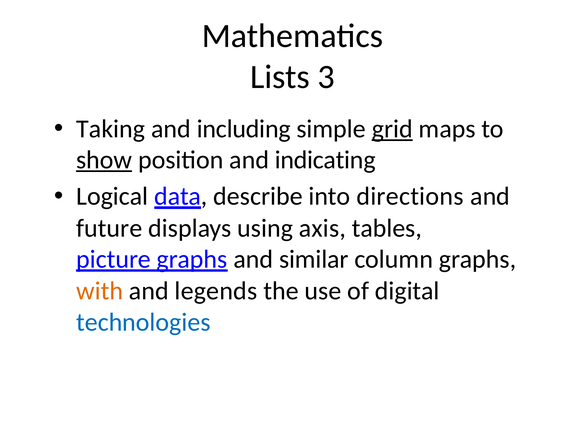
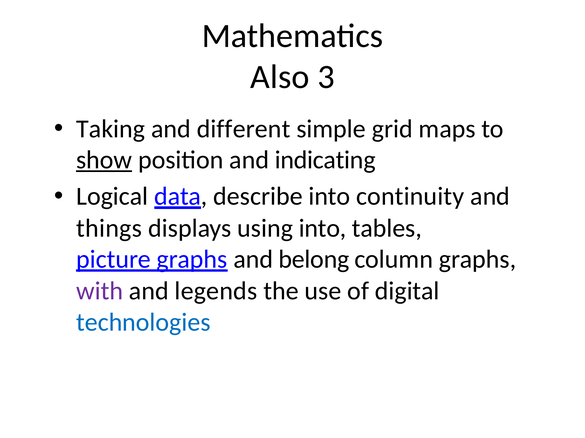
Lists: Lists -> Also
including: including -> different
grid underline: present -> none
directions: directions -> continuity
future: future -> things
using axis: axis -> into
similar: similar -> belong
with colour: orange -> purple
